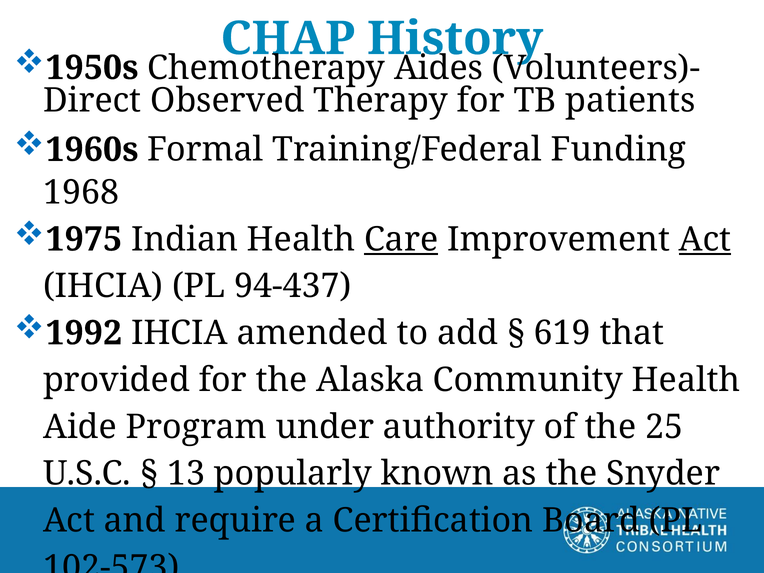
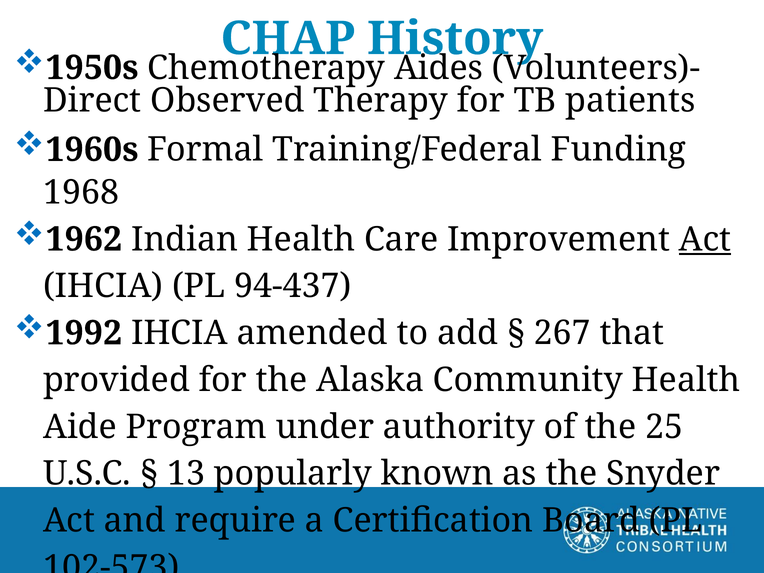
1975: 1975 -> 1962
Care underline: present -> none
619: 619 -> 267
